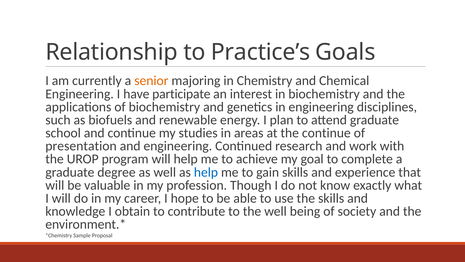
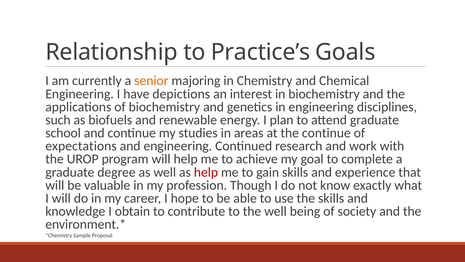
participate: participate -> depictions
presentation: presentation -> expectations
help at (206, 172) colour: blue -> red
